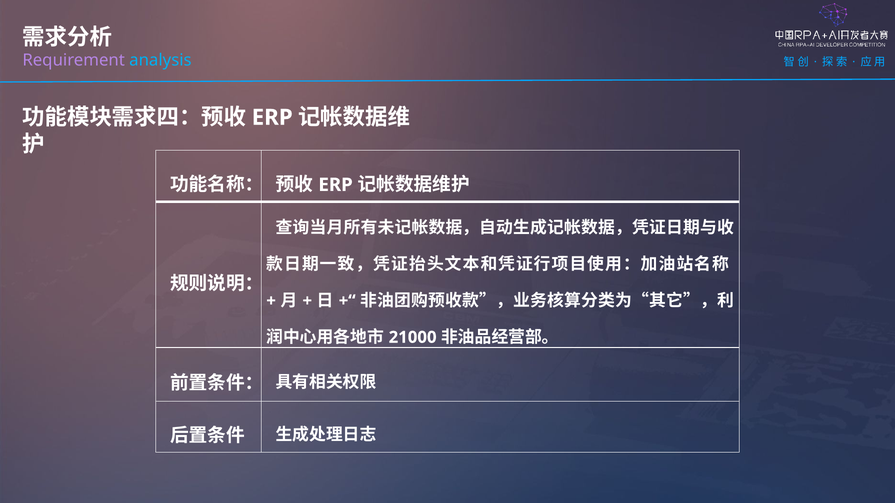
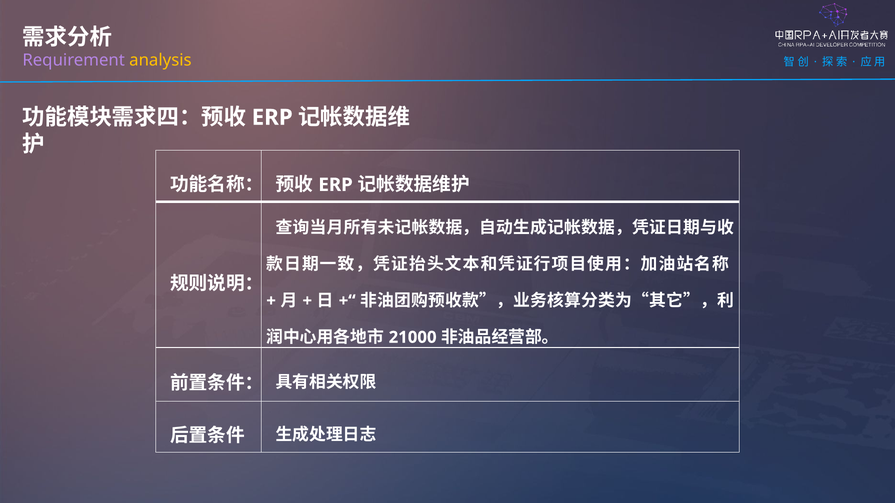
analysis colour: light blue -> yellow
